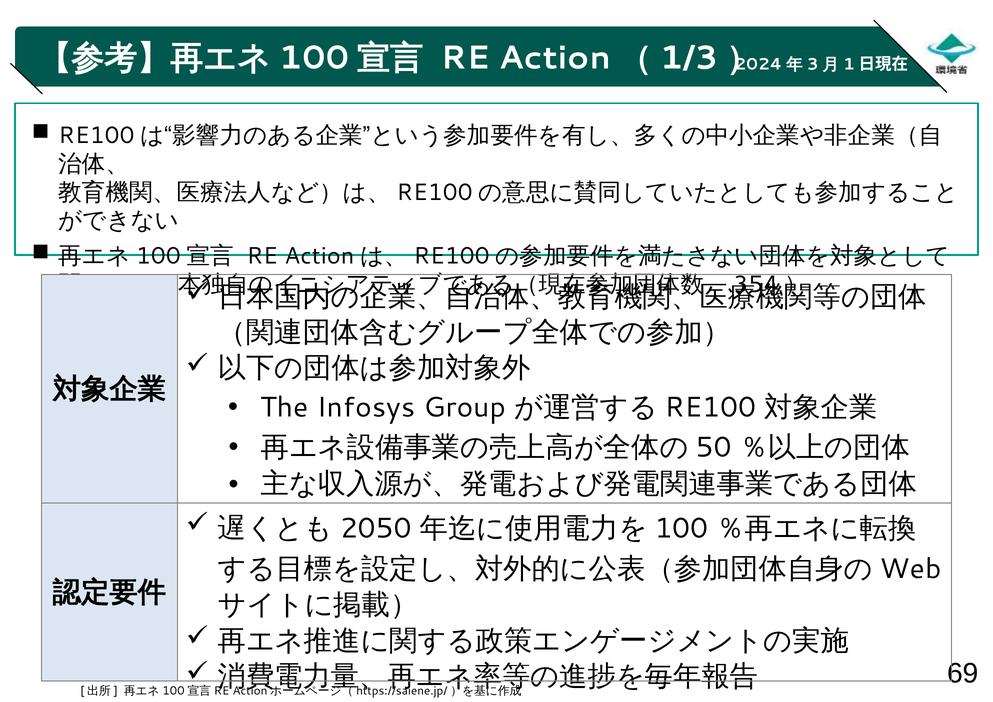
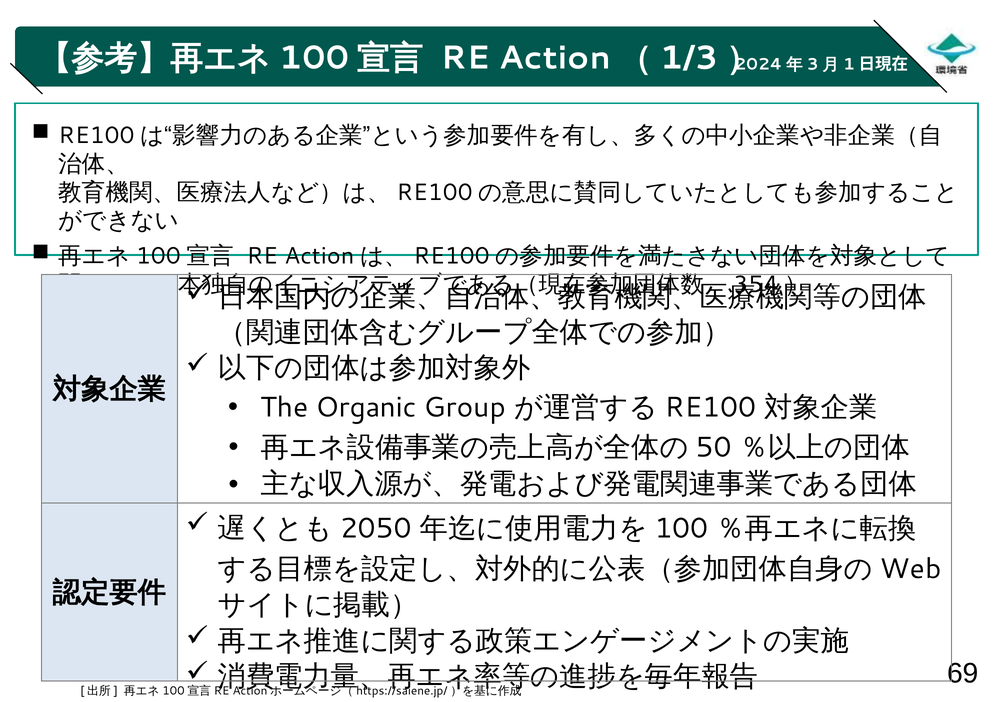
Infosys: Infosys -> Organic
